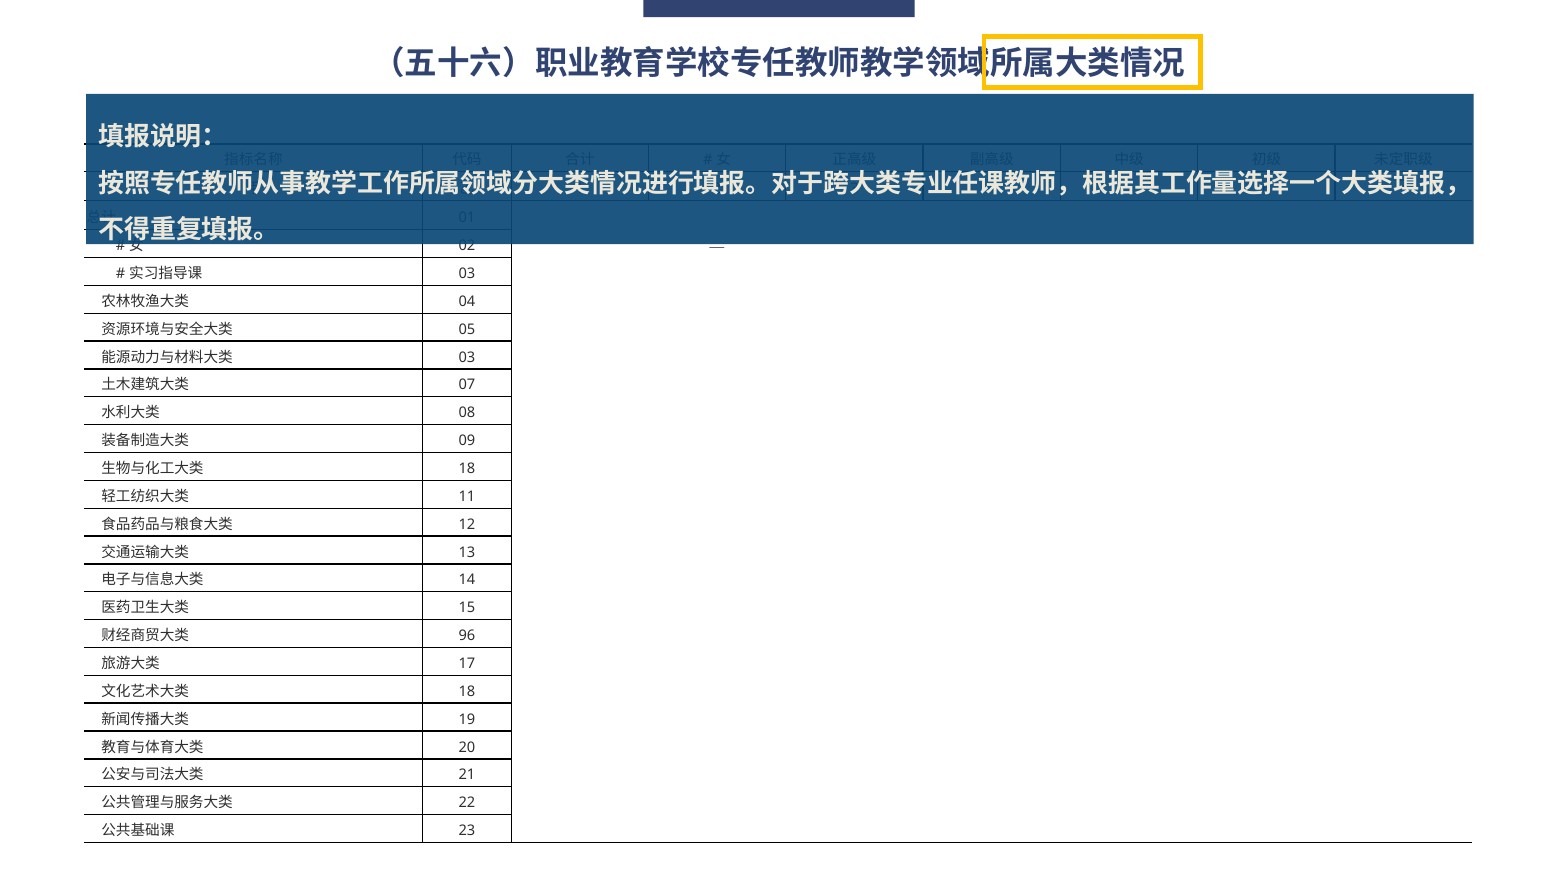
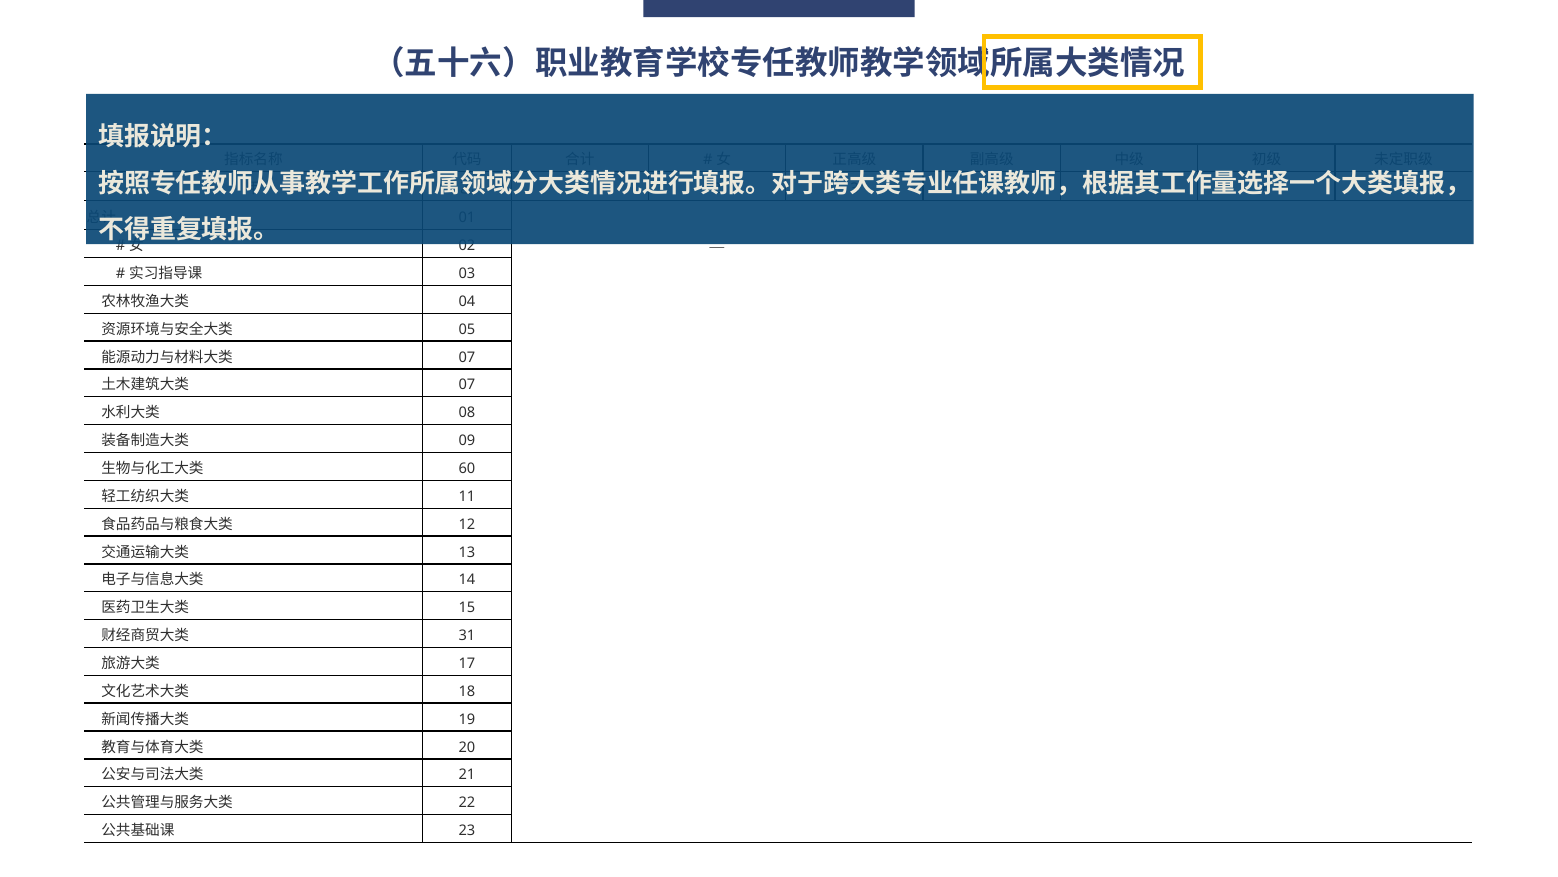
03 at (467, 357): 03 -> 07
18 at (467, 468): 18 -> 60
96: 96 -> 31
